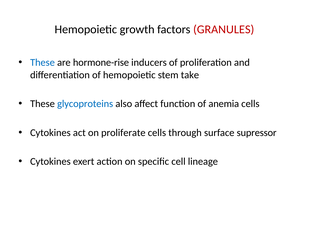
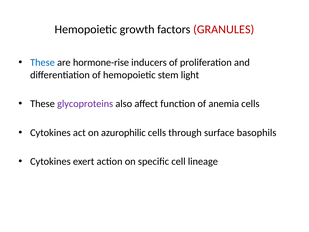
take: take -> light
glycoproteins colour: blue -> purple
proliferate: proliferate -> azurophilic
supressor: supressor -> basophils
